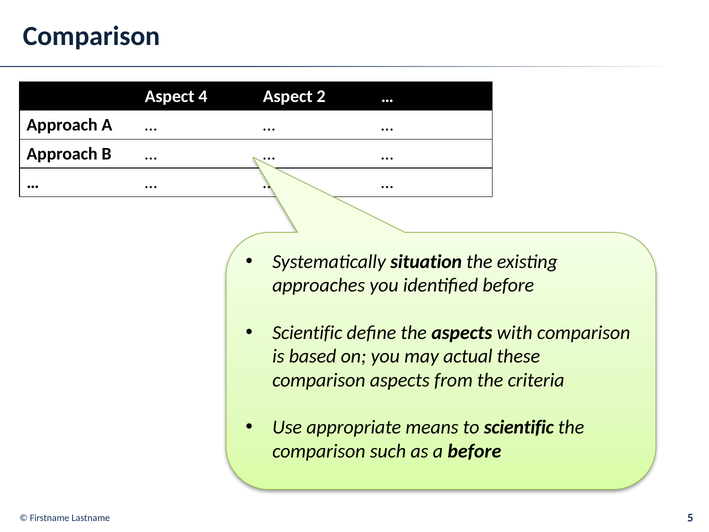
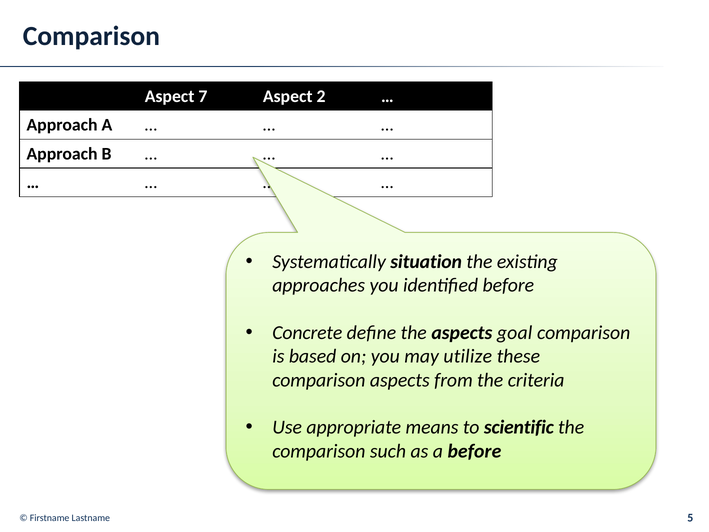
4: 4 -> 7
Scientific at (307, 333): Scientific -> Concrete
with: with -> goal
actual: actual -> utilize
